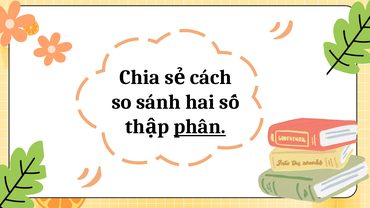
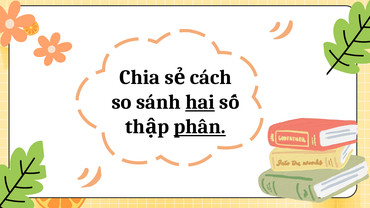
hai underline: none -> present
